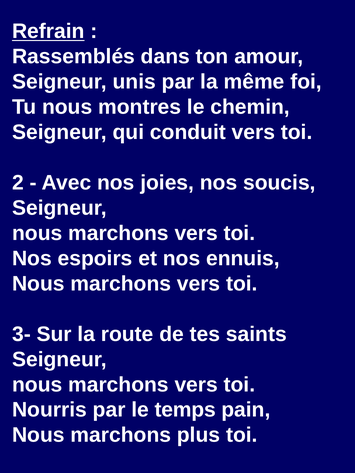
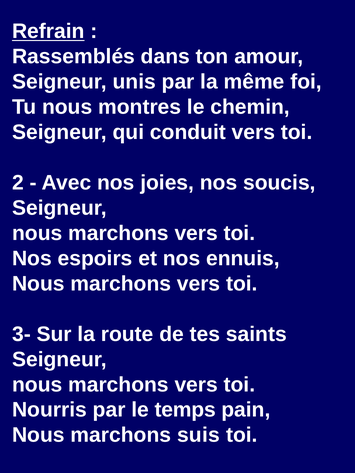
plus: plus -> suis
